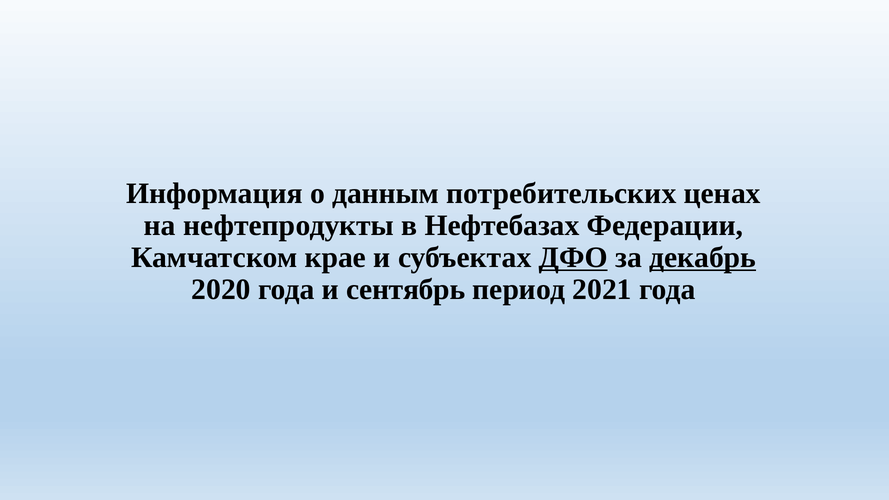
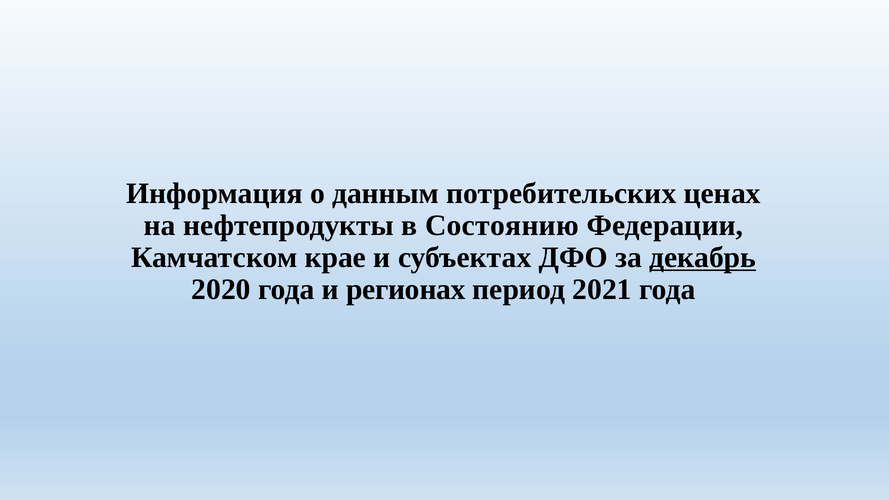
Нефтебазах: Нефтебазах -> Состоянию
ДФО underline: present -> none
сентябрь: сентябрь -> регионах
